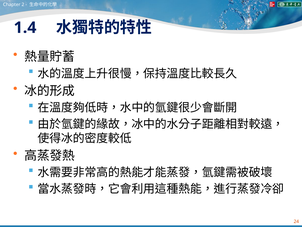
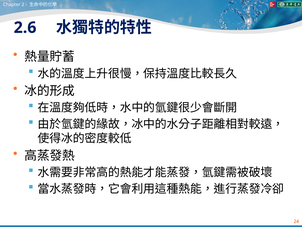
1.4: 1.4 -> 2.6
